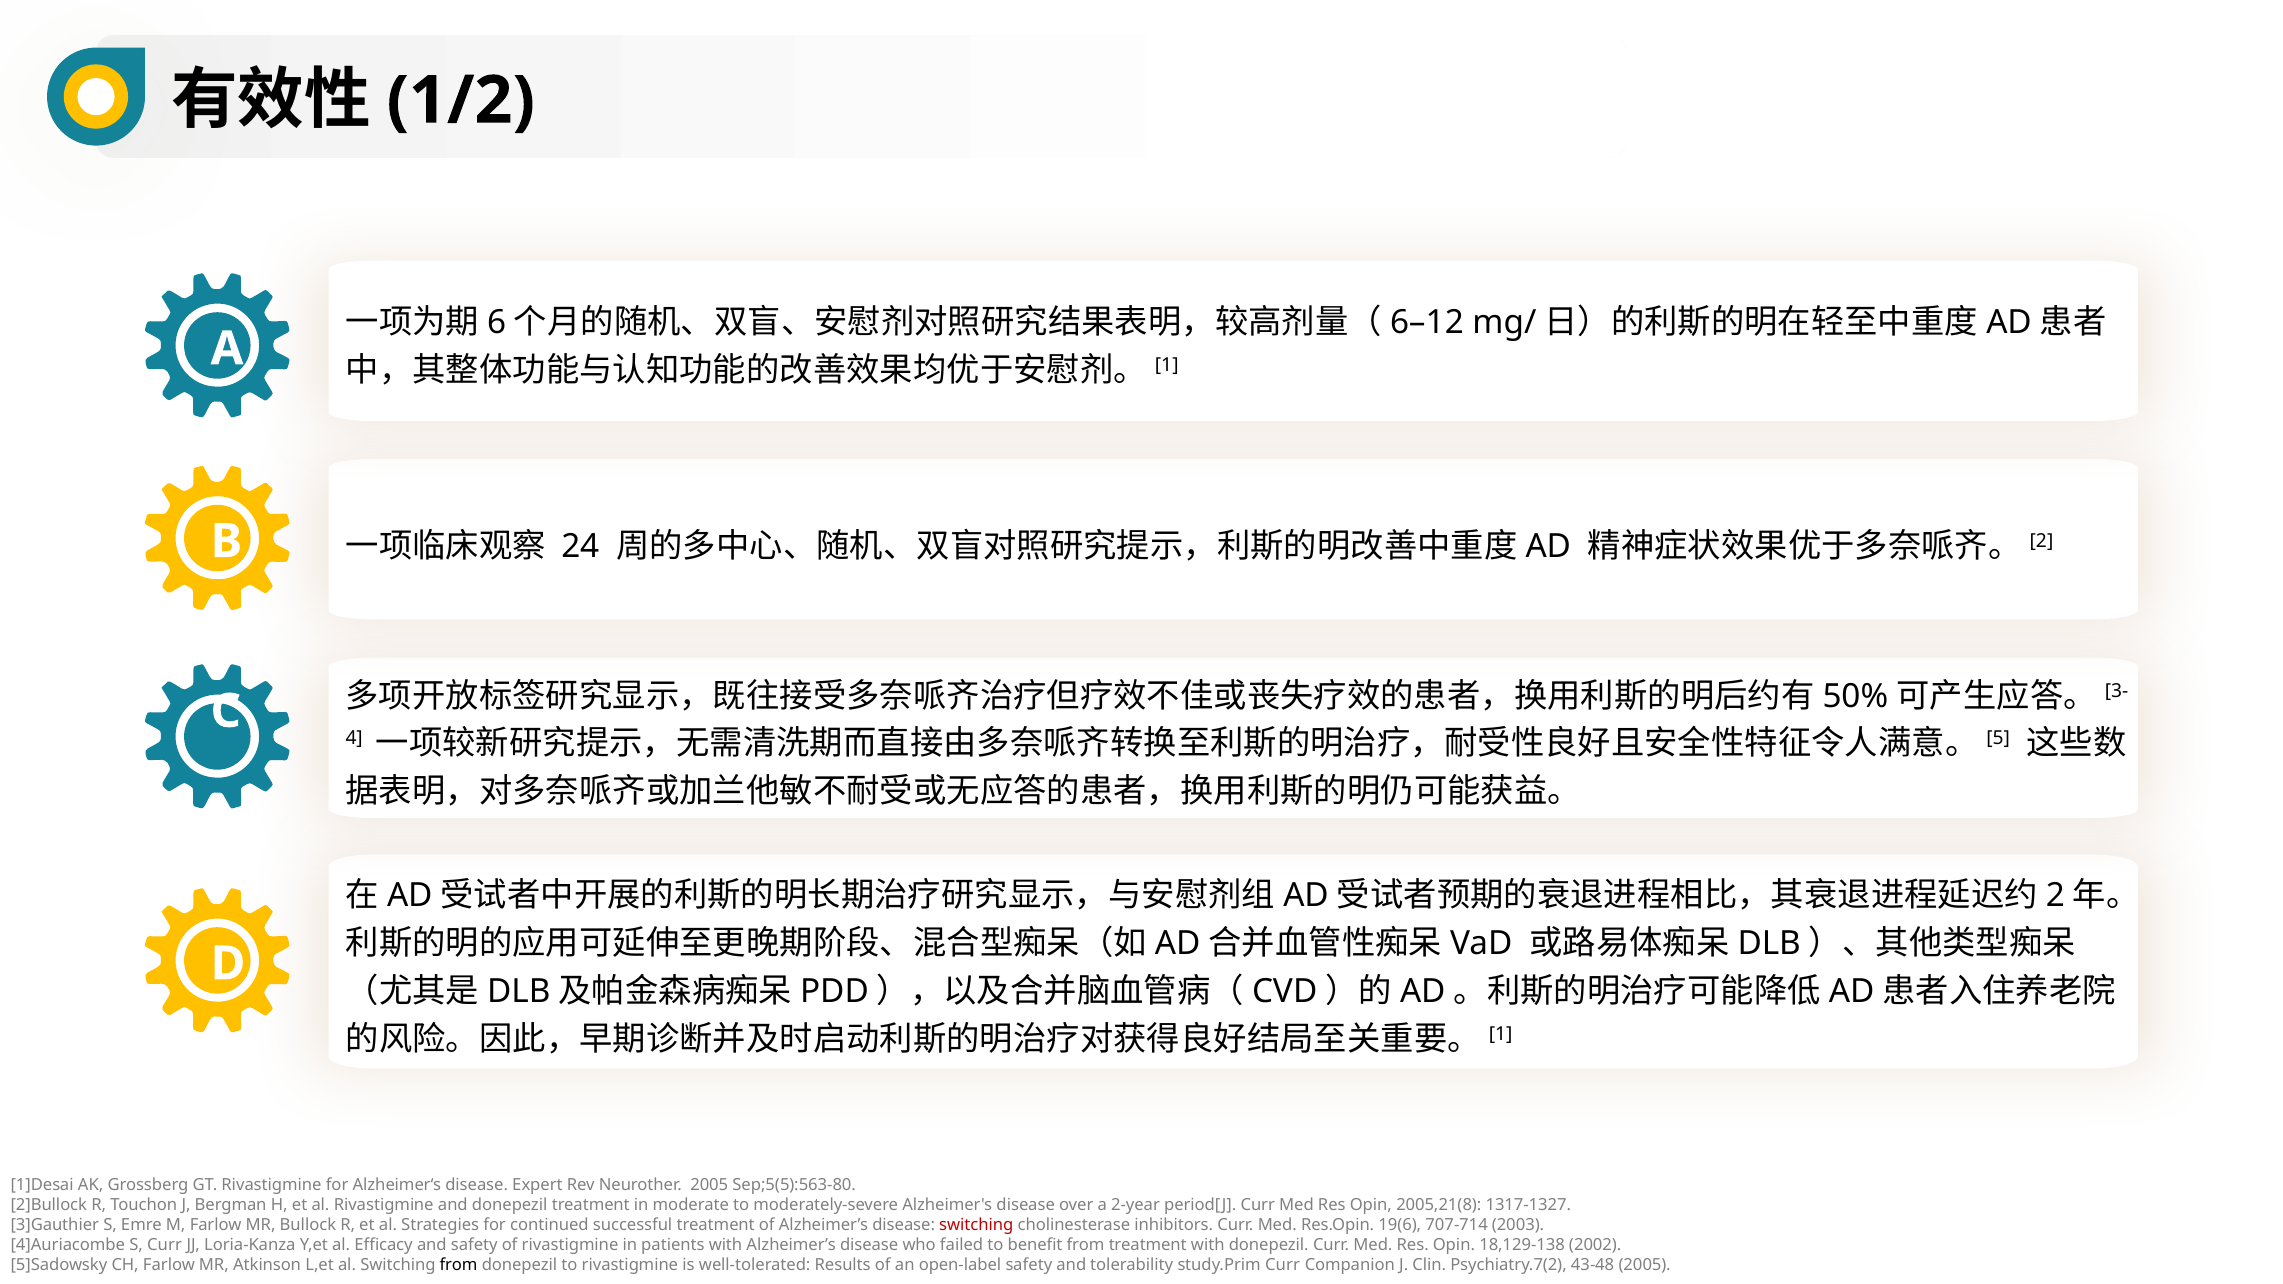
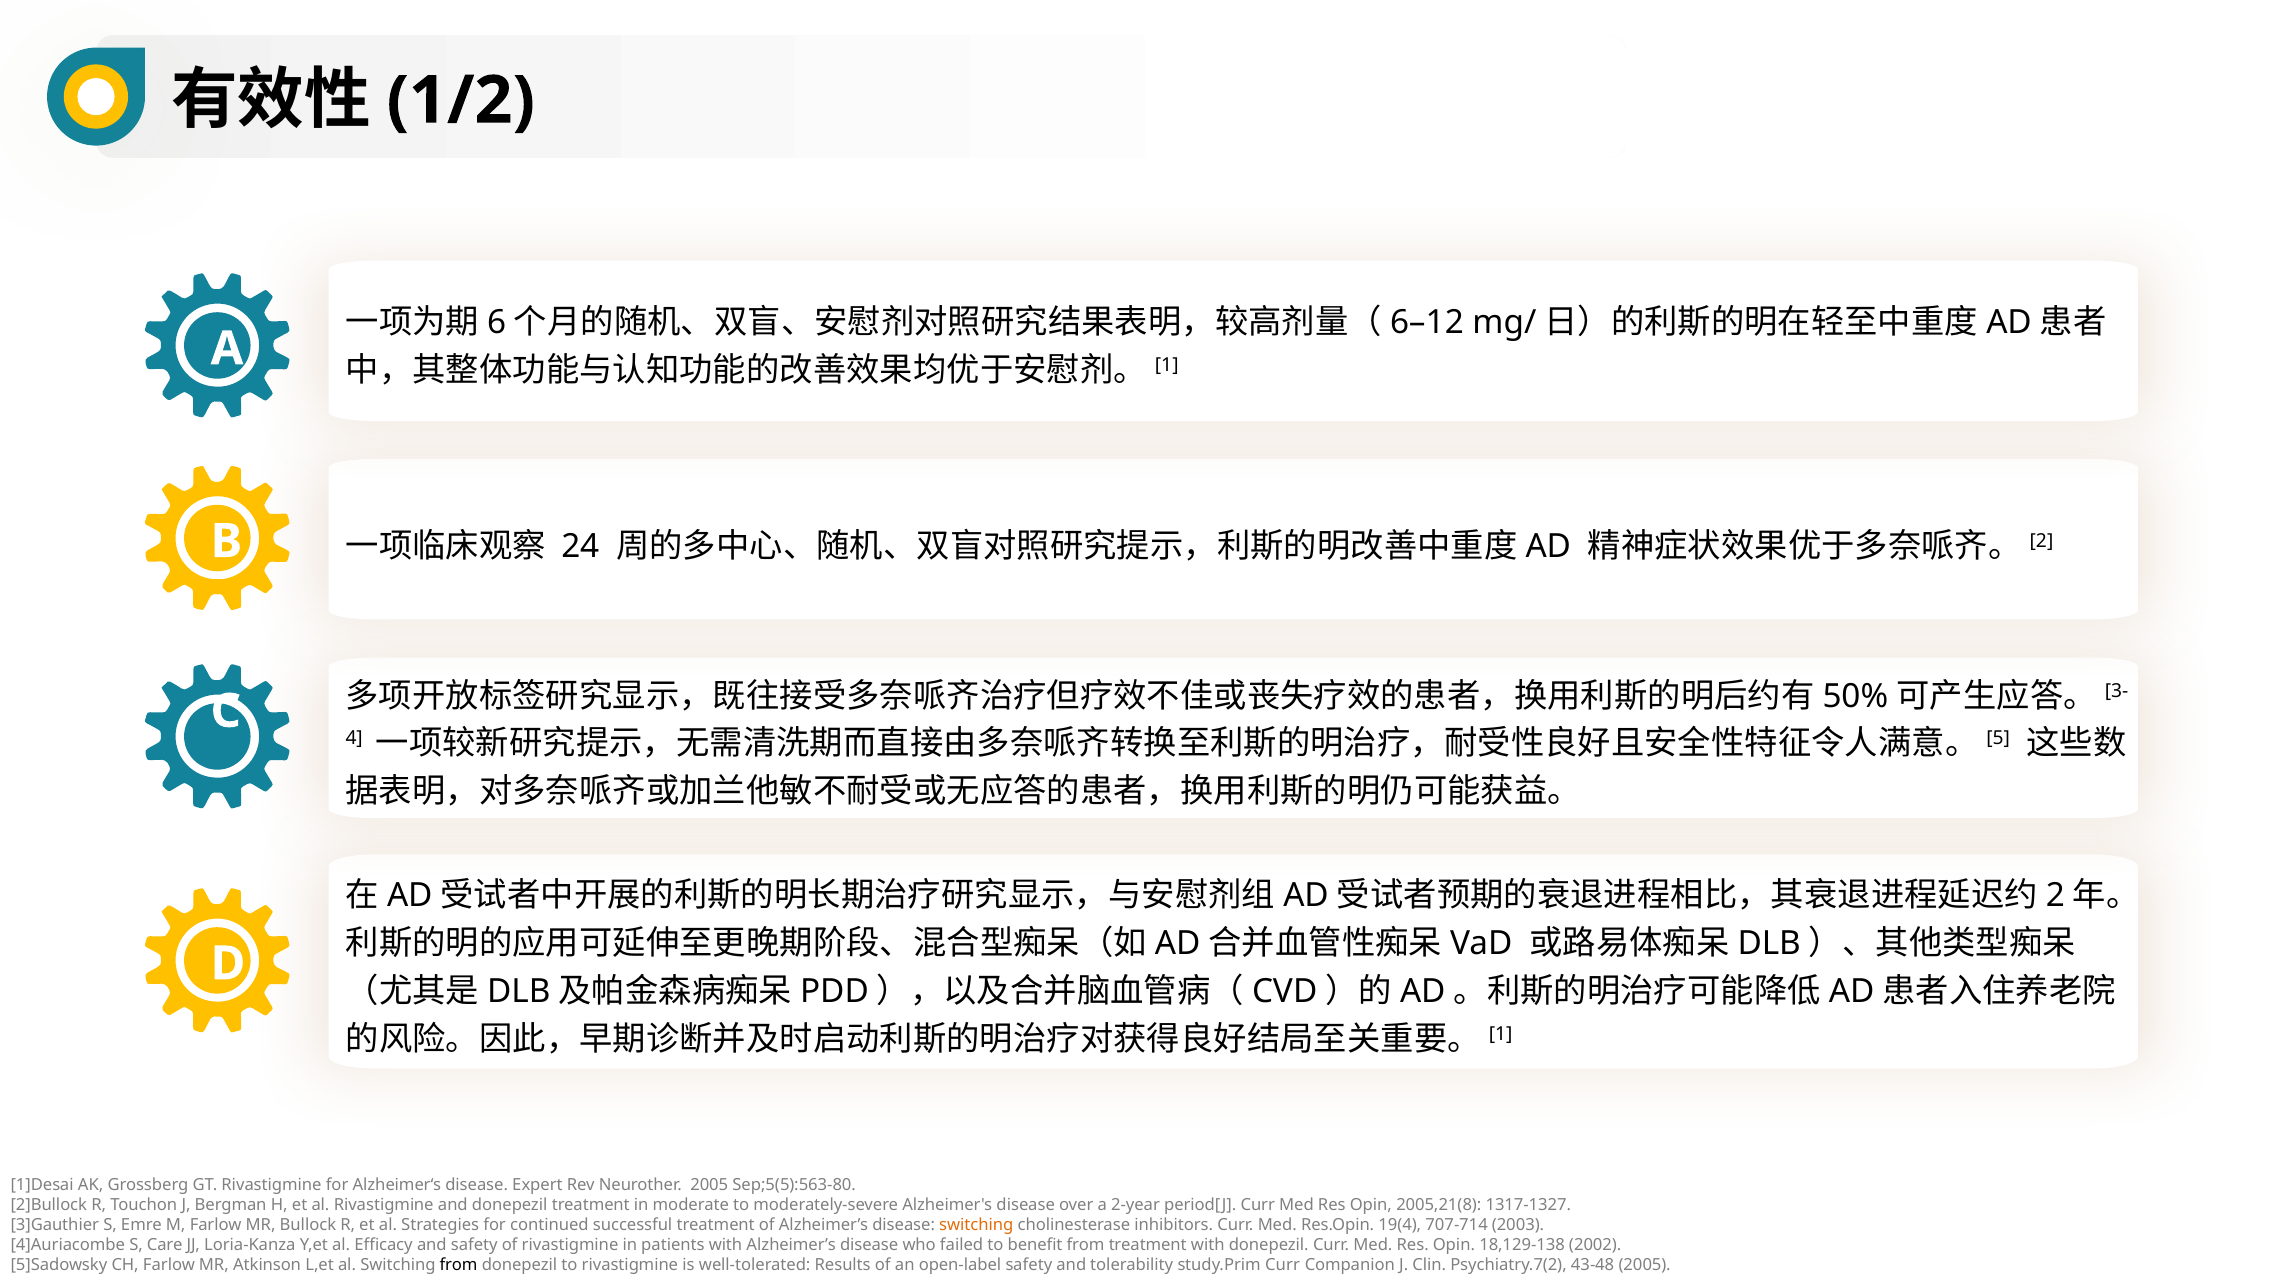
switching at (976, 1225) colour: red -> orange
19(6: 19(6 -> 19(4
S Curr: Curr -> Care
